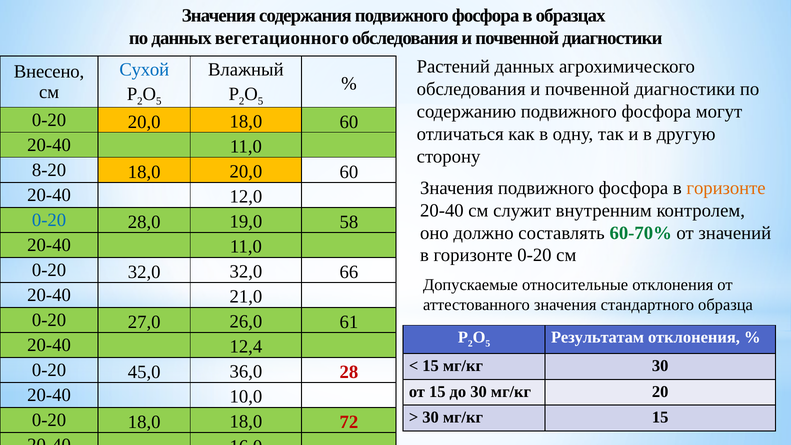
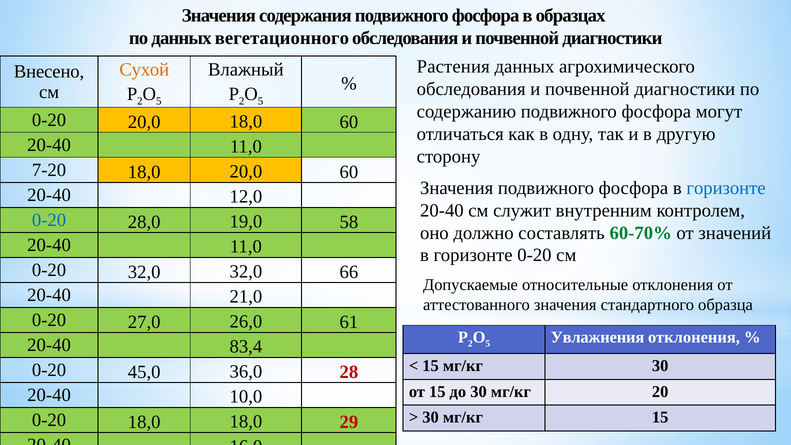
Растений: Растений -> Растения
Сухой colour: blue -> orange
8-20: 8-20 -> 7-20
горизонте at (726, 188) colour: orange -> blue
Результатам: Результатам -> Увлажнения
12,4: 12,4 -> 83,4
72: 72 -> 29
